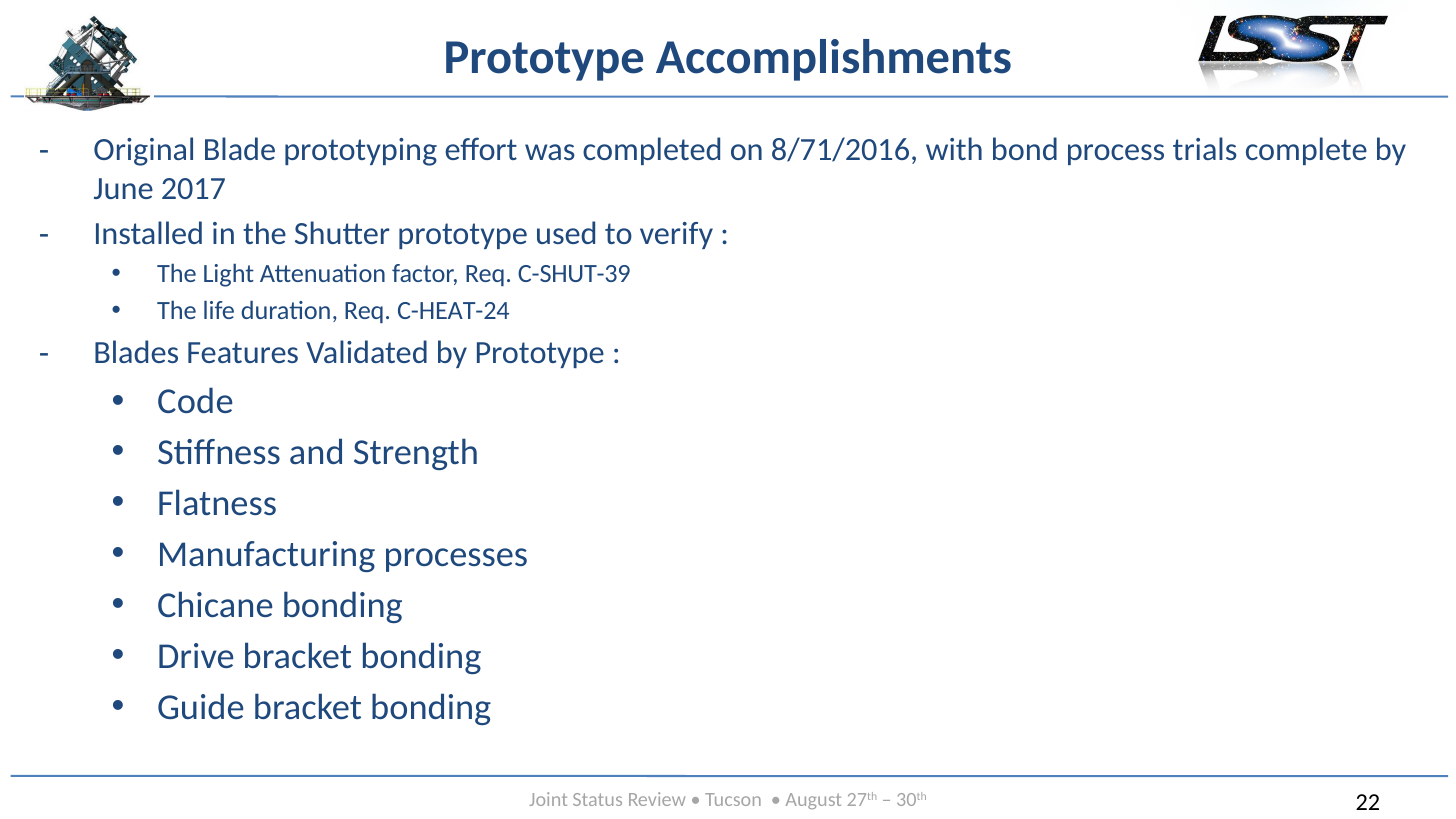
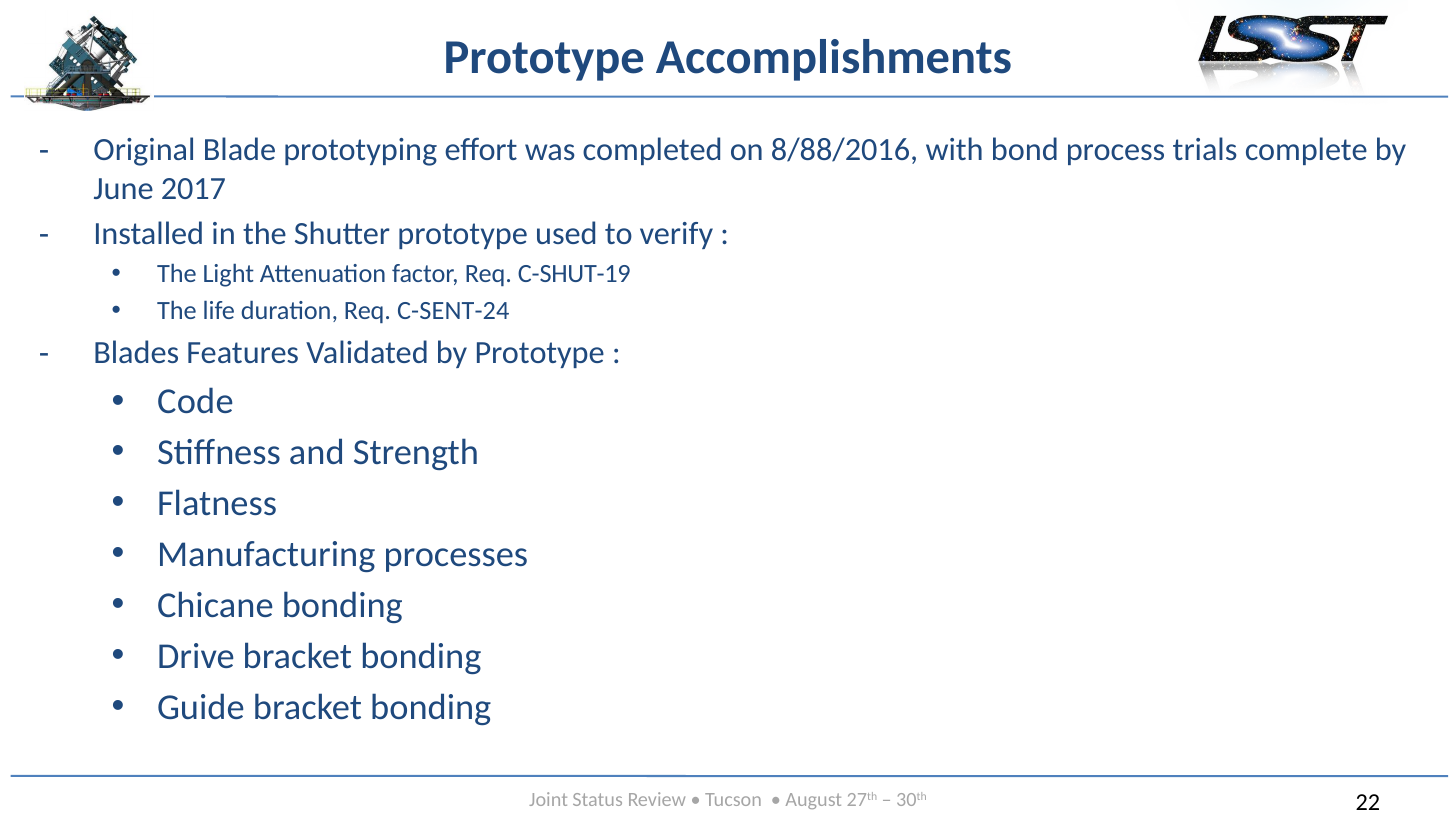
8/71/2016: 8/71/2016 -> 8/88/2016
C-SHUT-39: C-SHUT-39 -> C-SHUT-19
C-HEAT-24: C-HEAT-24 -> C-SENT-24
